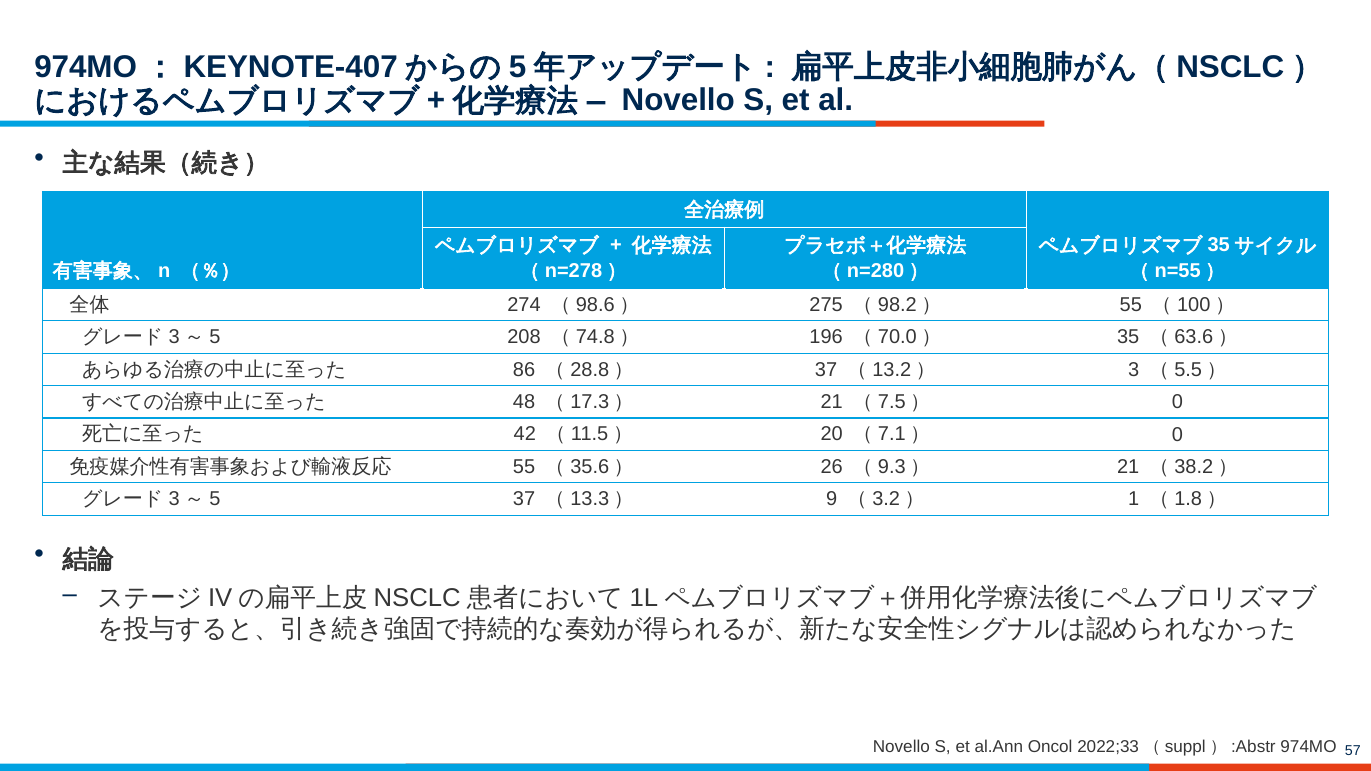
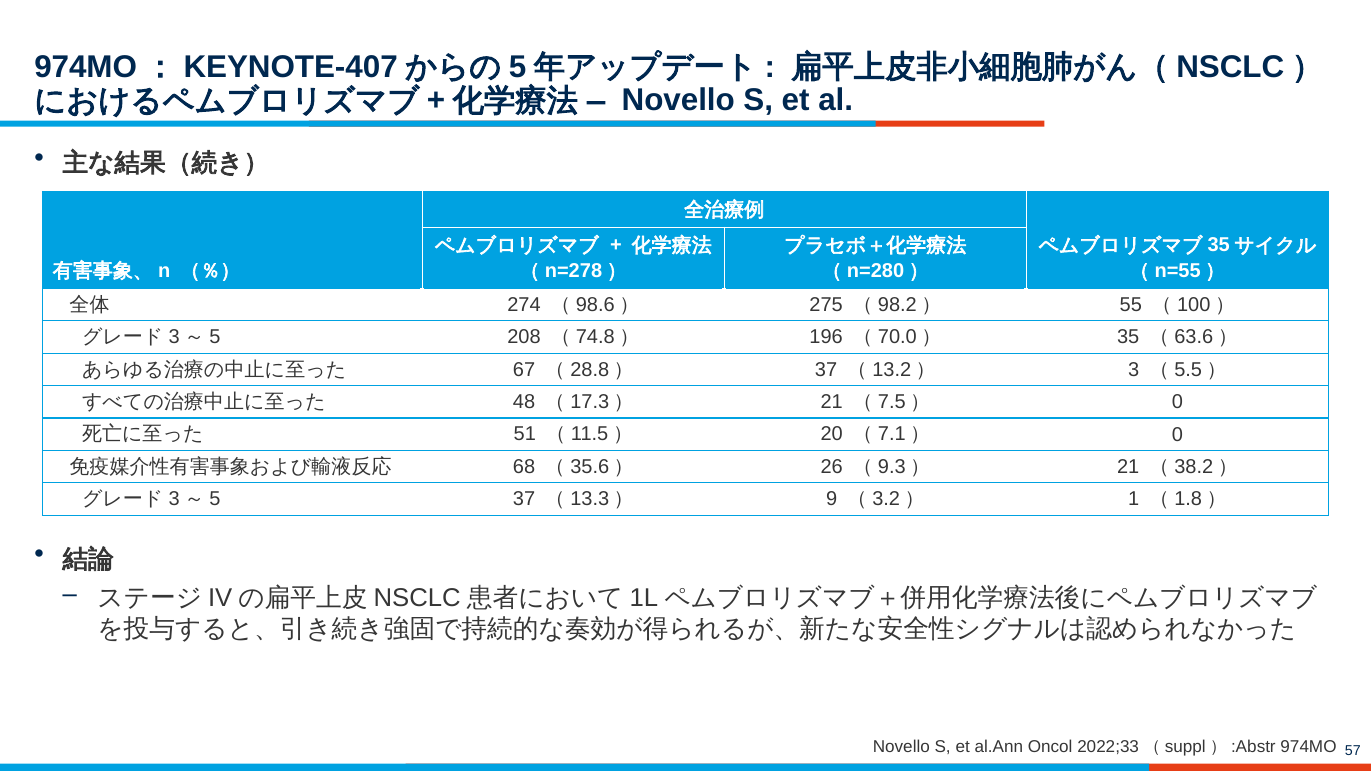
86: 86 -> 67
42: 42 -> 51
55 at (524, 467): 55 -> 68
